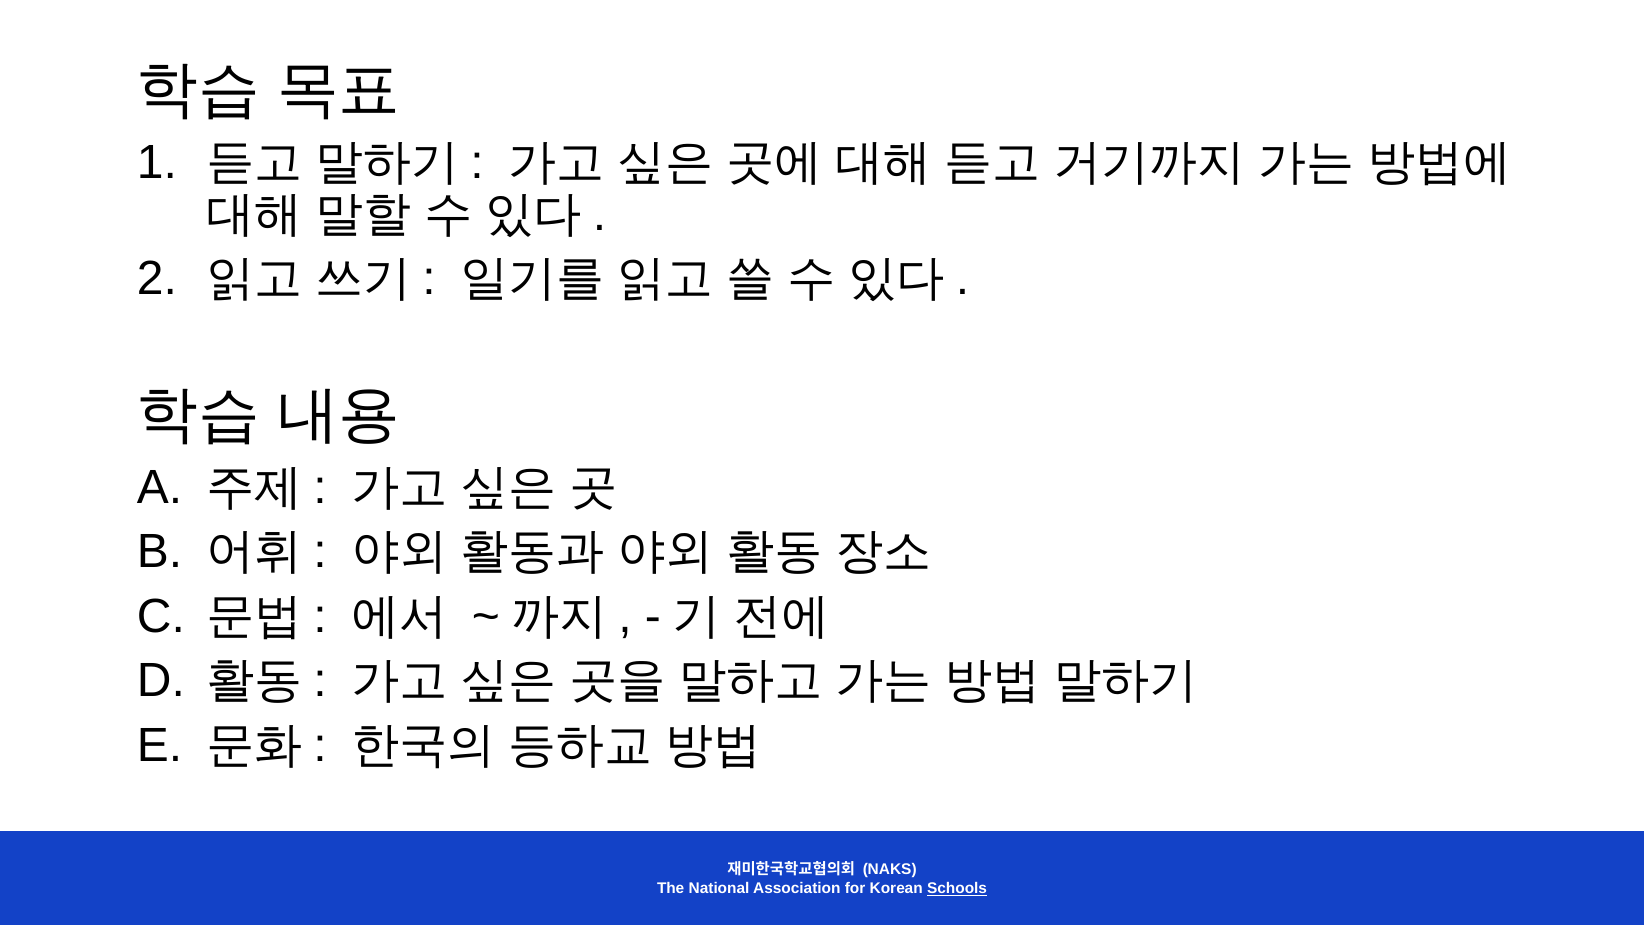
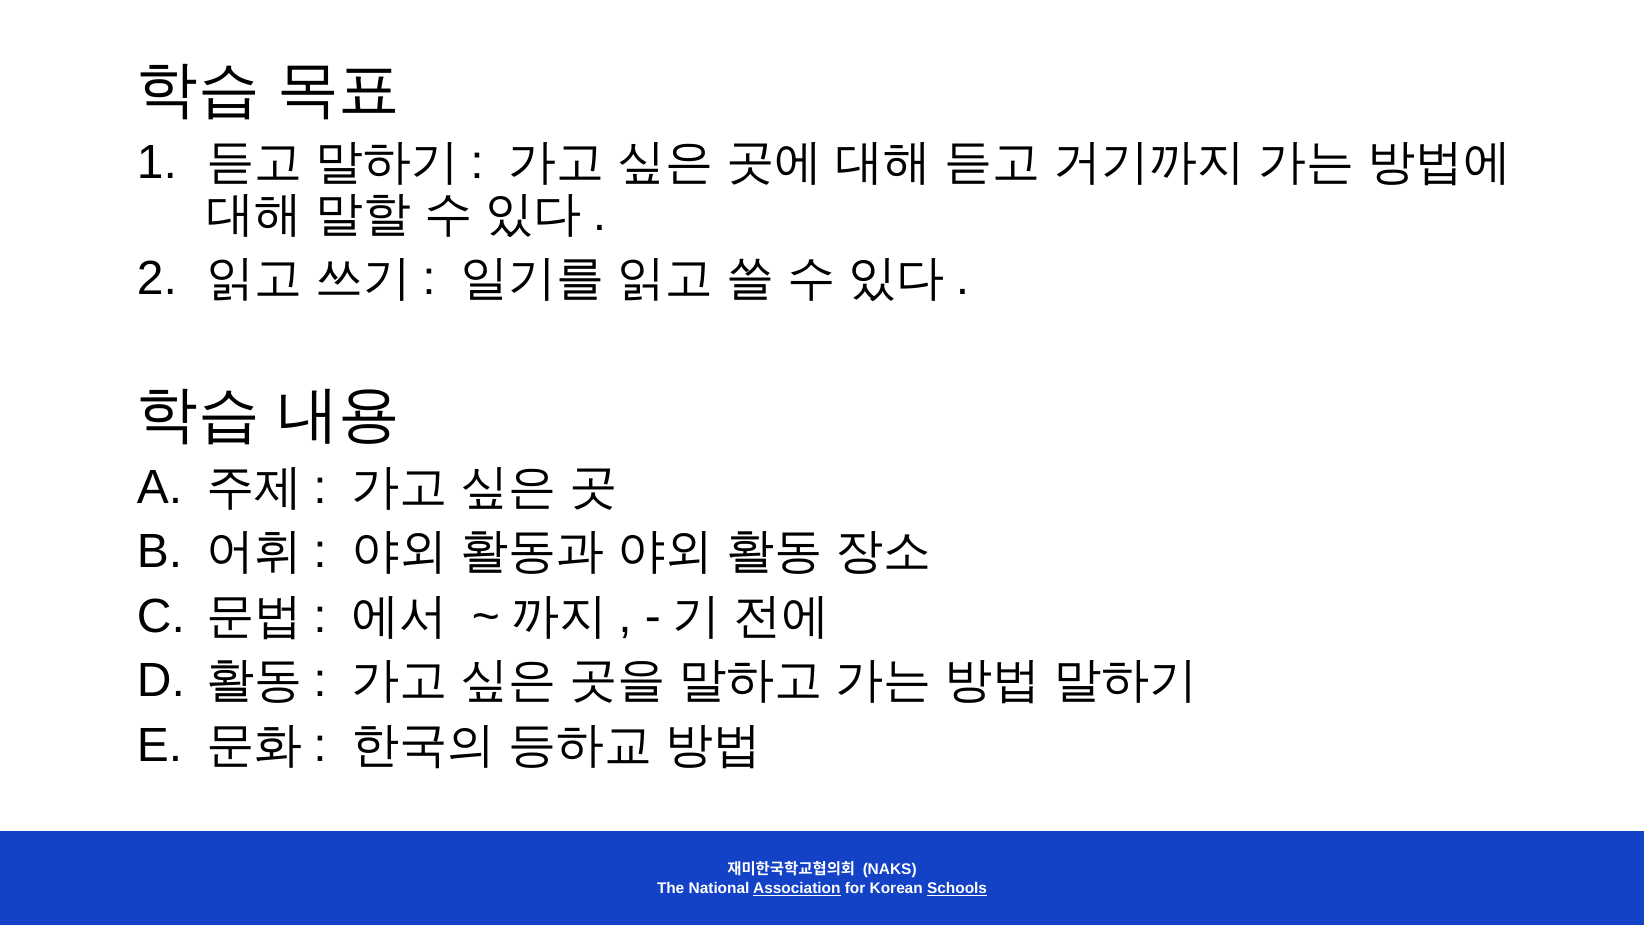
Association underline: none -> present
